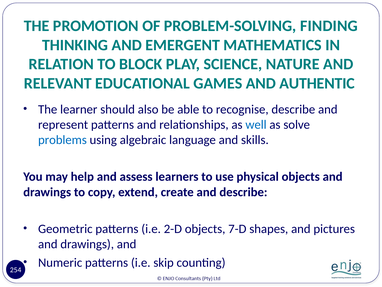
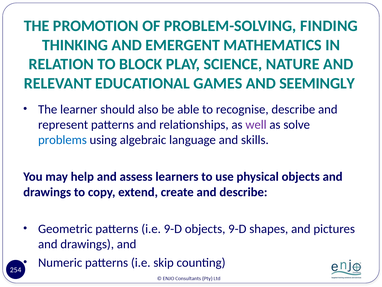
AUTHENTIC: AUTHENTIC -> SEEMINGLY
well colour: blue -> purple
i.e 2-D: 2-D -> 9-D
objects 7-D: 7-D -> 9-D
